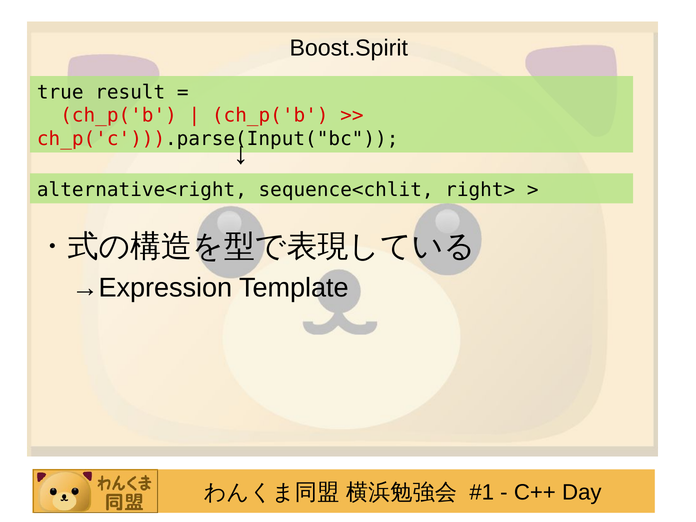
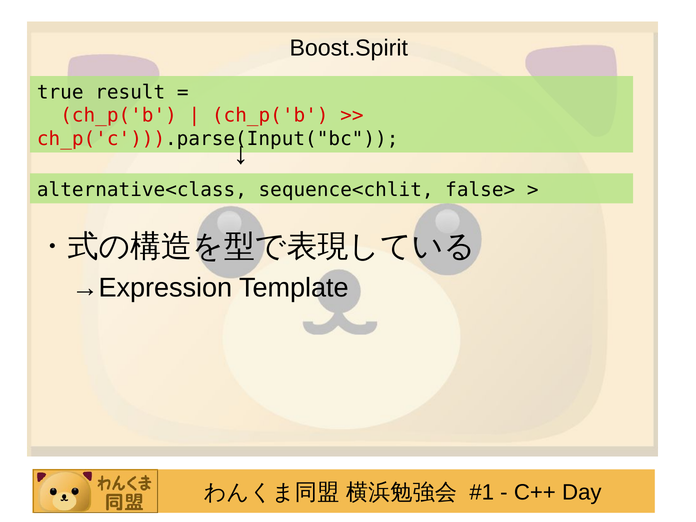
alternative<right: alternative<right -> alternative<class
right>: right> -> false>
